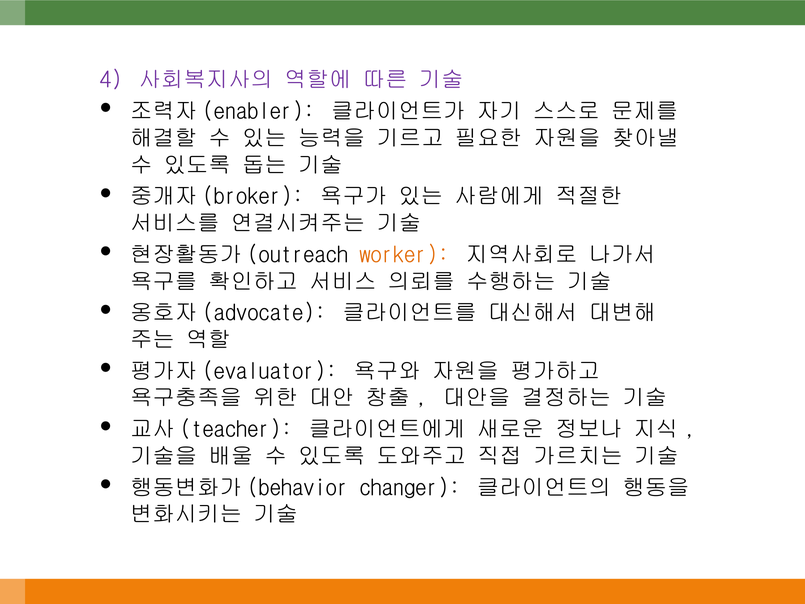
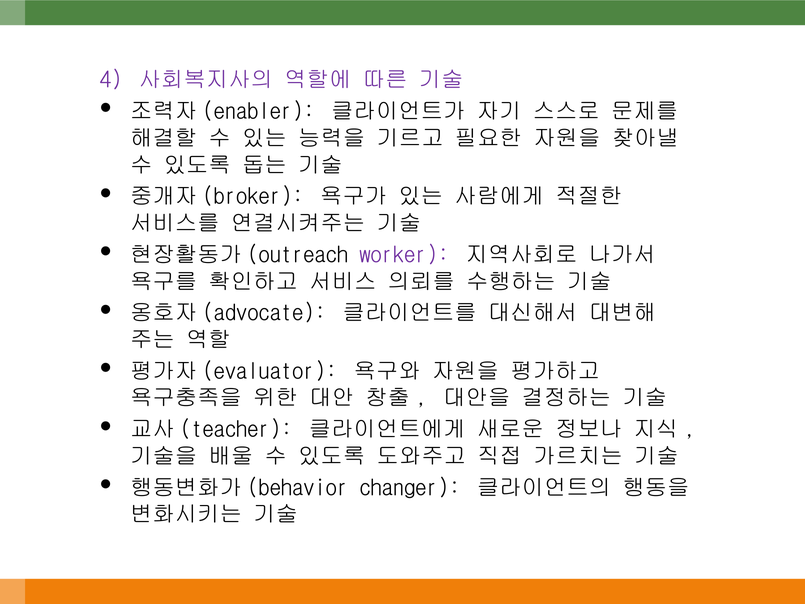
worker colour: orange -> purple
